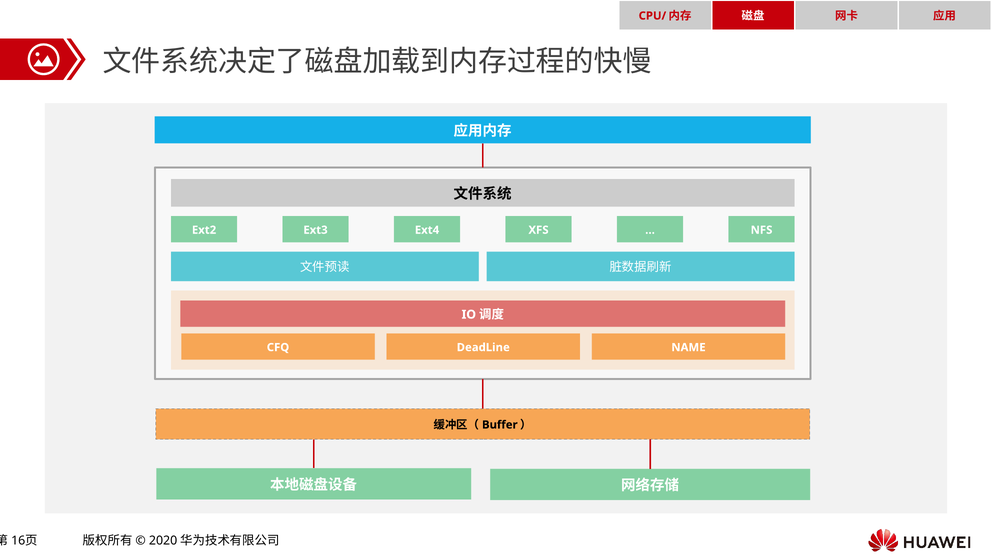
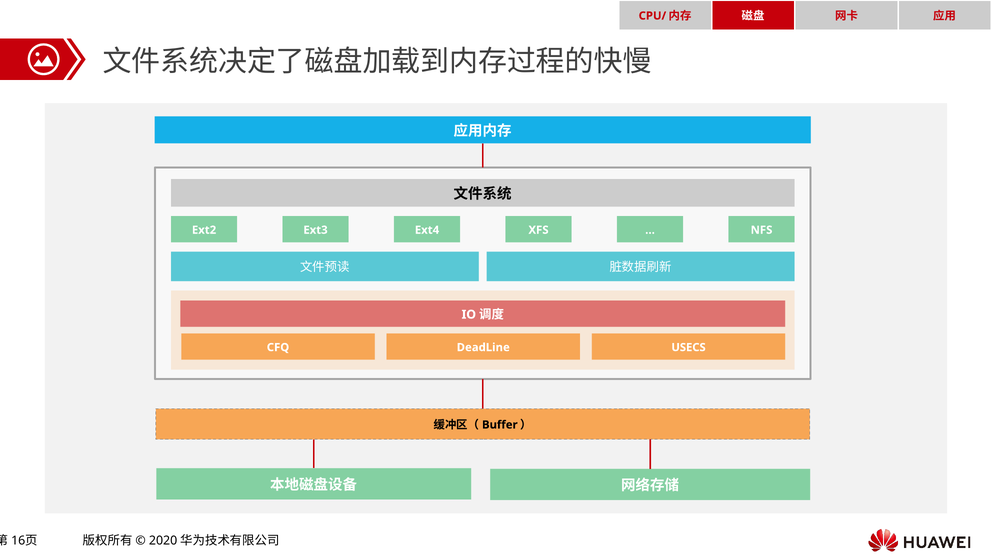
NAME: NAME -> USECS
